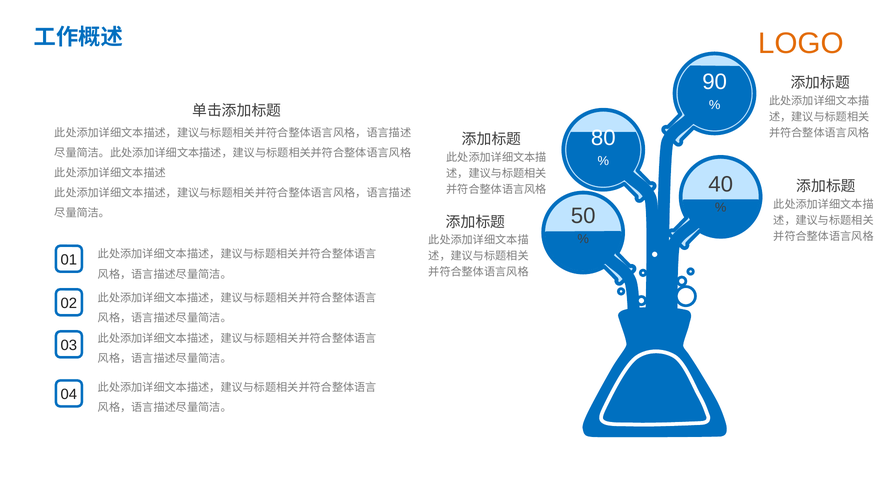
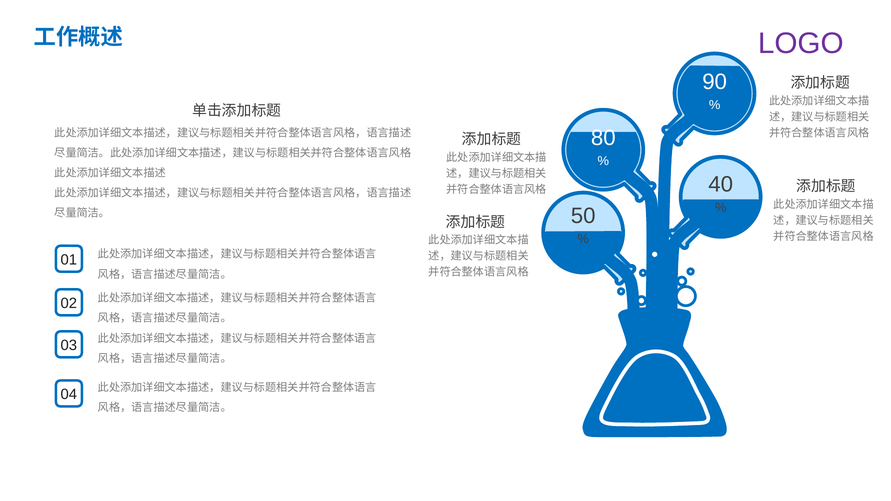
LOGO colour: orange -> purple
